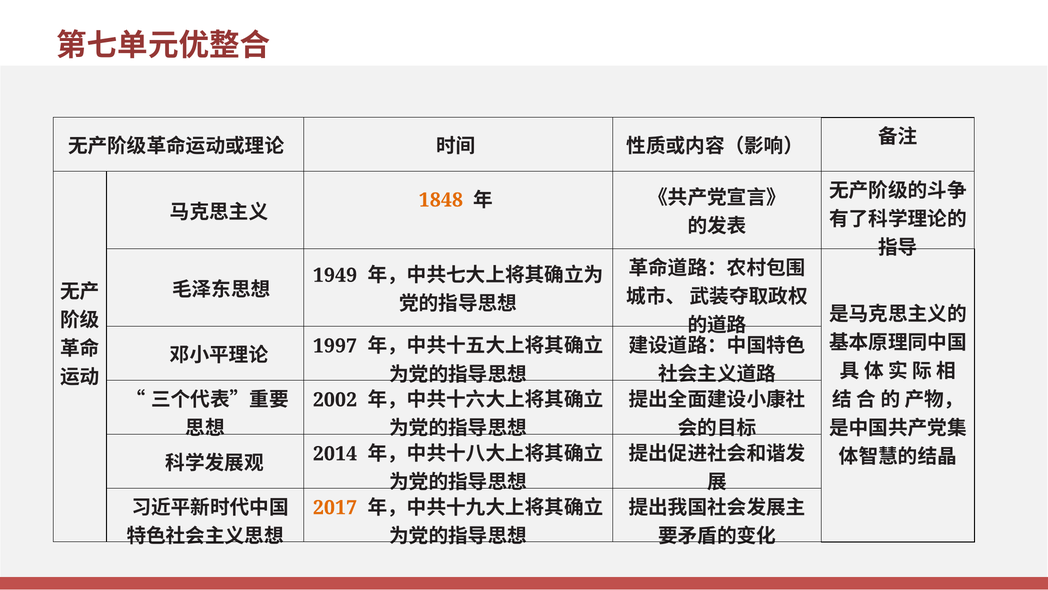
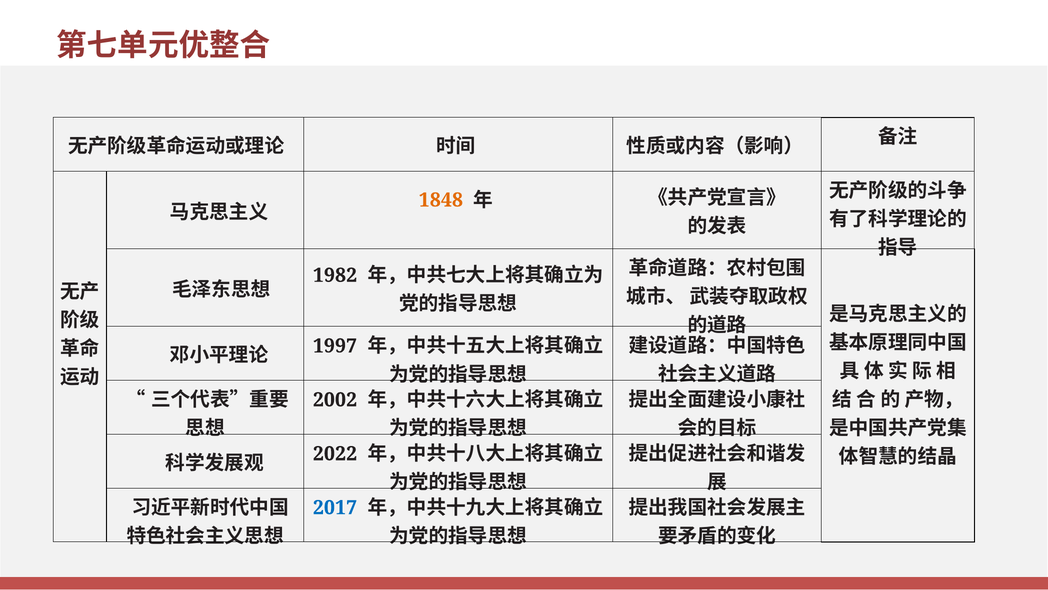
1949: 1949 -> 1982
2014: 2014 -> 2022
2017 colour: orange -> blue
